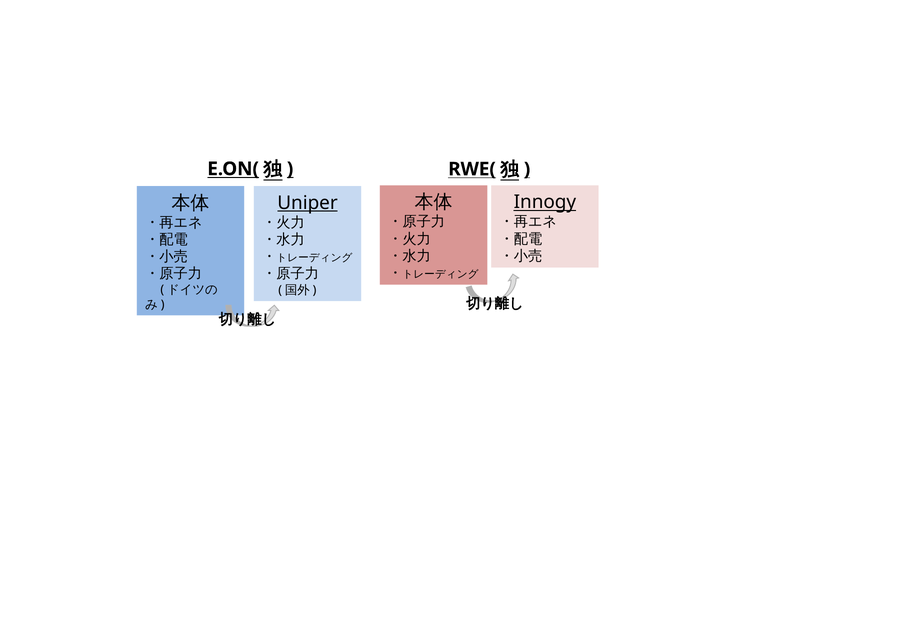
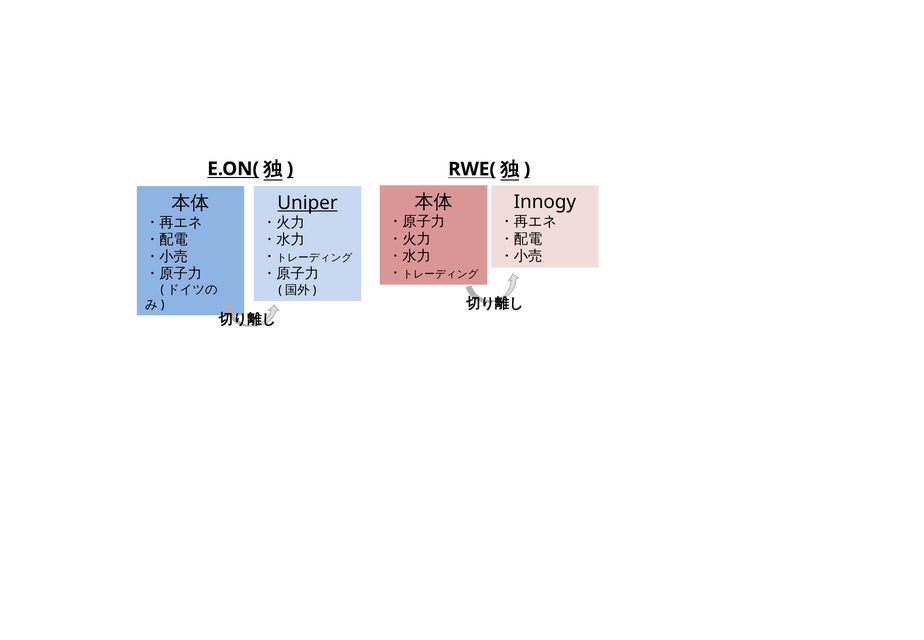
Innogy underline: present -> none
